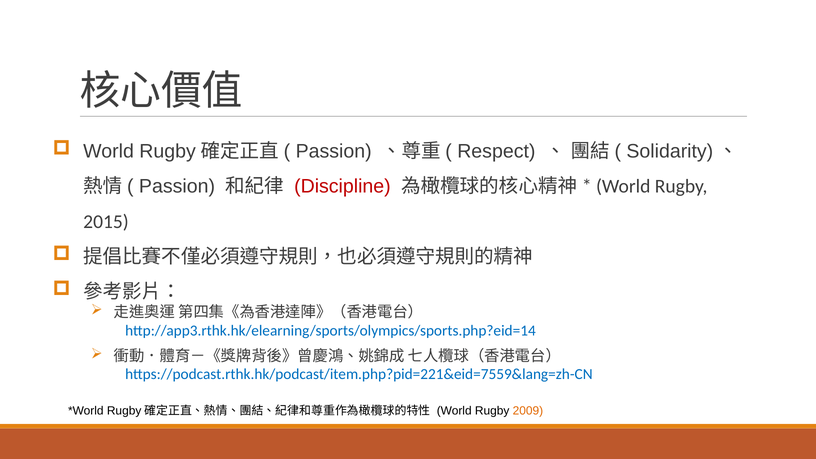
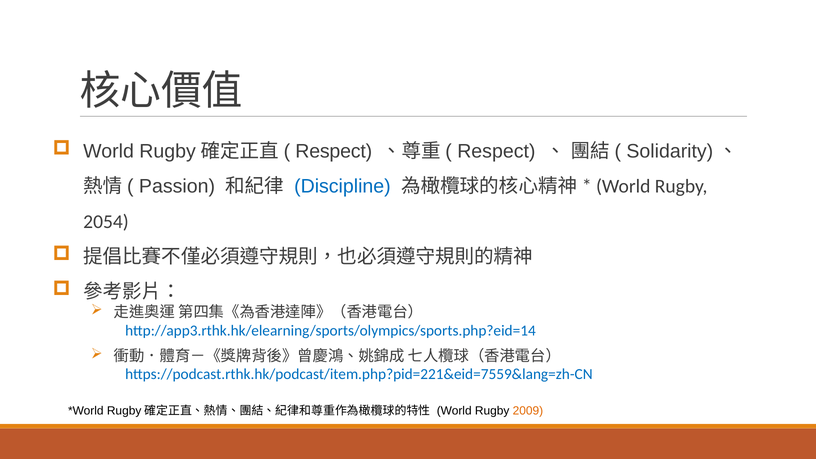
Passion at (334, 151): Passion -> Respect
Discipline colour: red -> blue
2015: 2015 -> 2054
